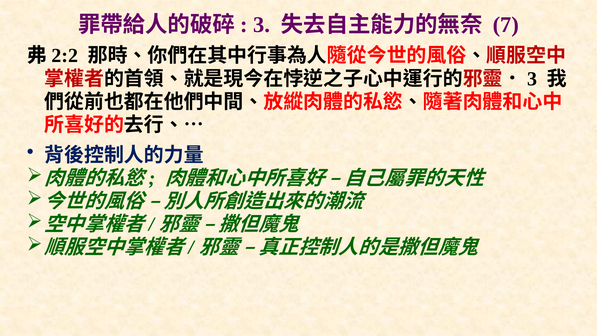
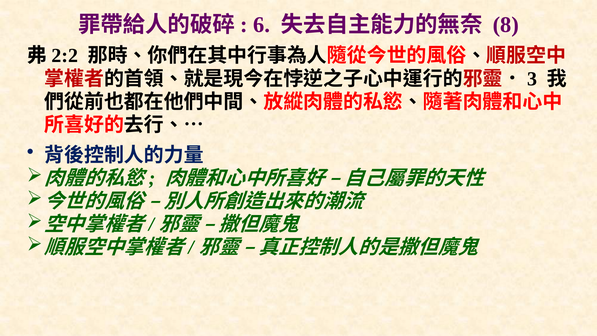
3 at (262, 25): 3 -> 6
7: 7 -> 8
